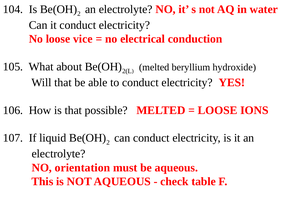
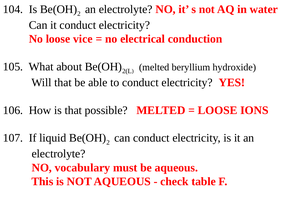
orientation: orientation -> vocabulary
